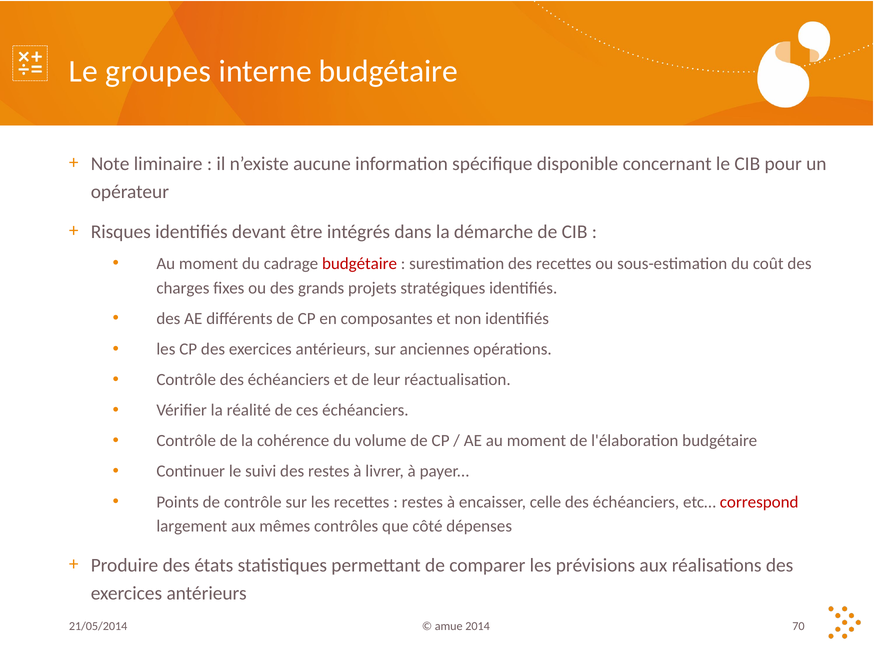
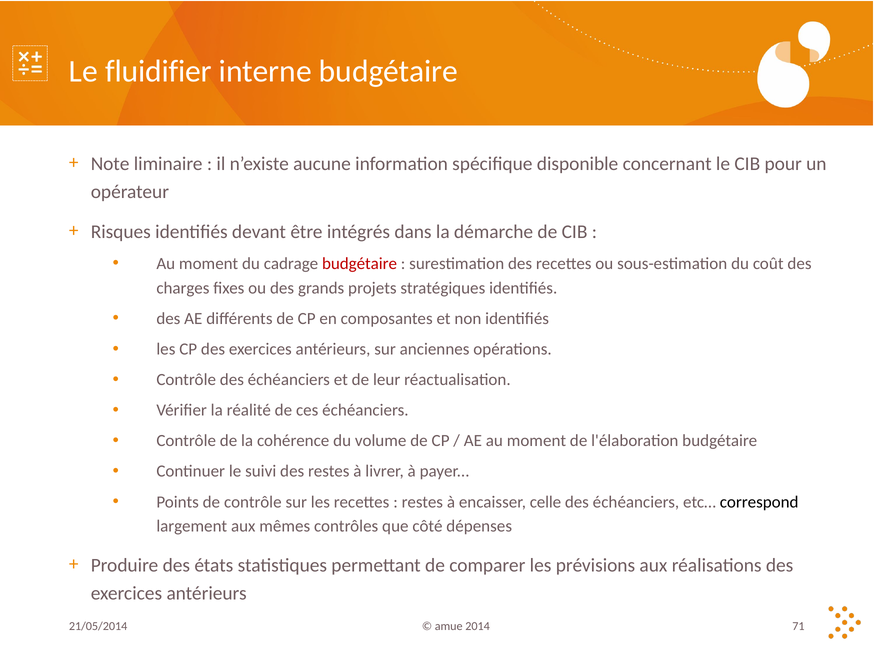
groupes: groupes -> fluidifier
correspond colour: red -> black
70: 70 -> 71
